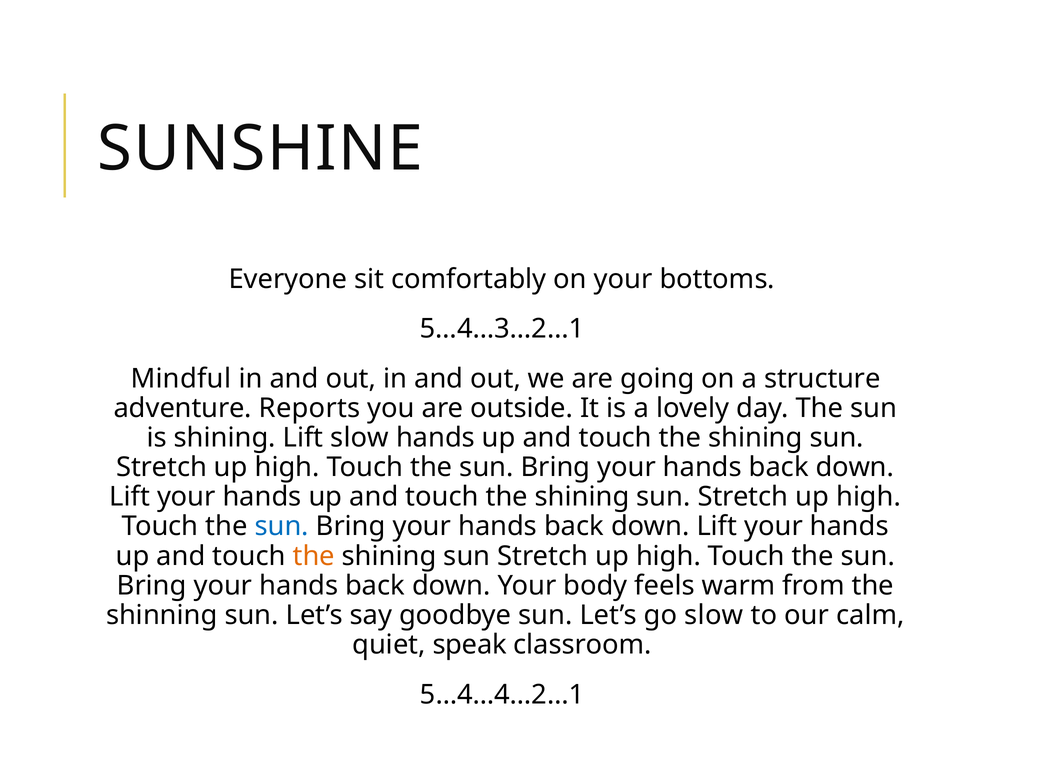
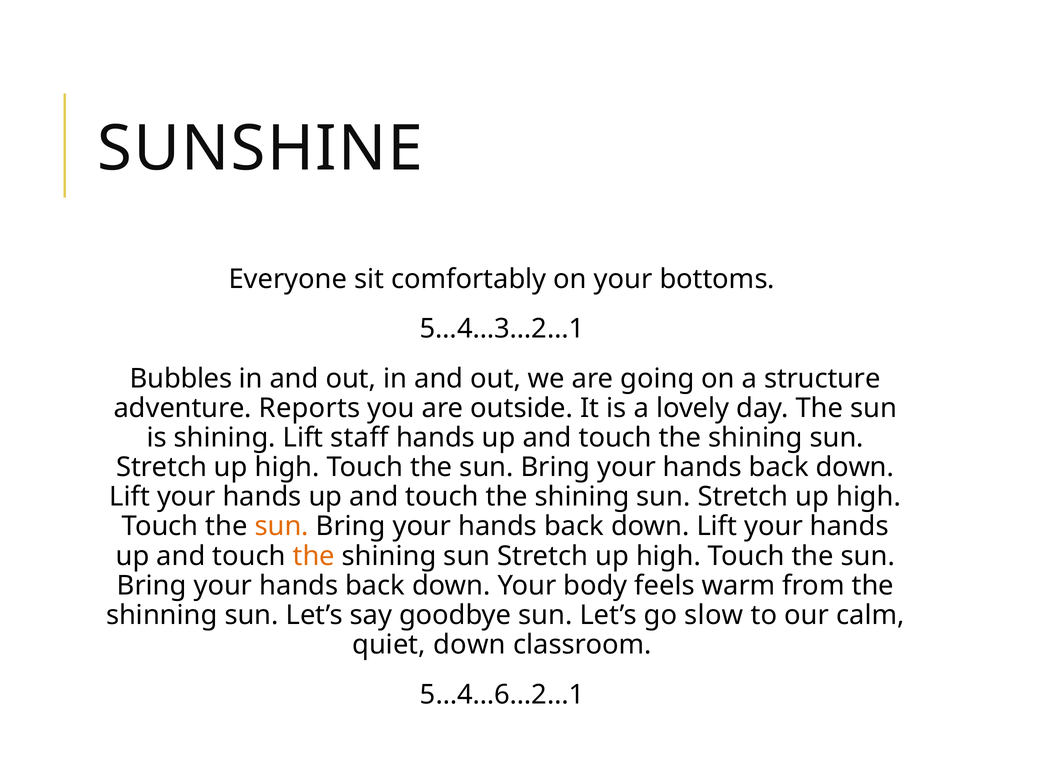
Mindful: Mindful -> Bubbles
Lift slow: slow -> staff
sun at (282, 526) colour: blue -> orange
quiet speak: speak -> down
5…4…4…2…1: 5…4…4…2…1 -> 5…4…6…2…1
